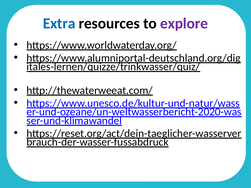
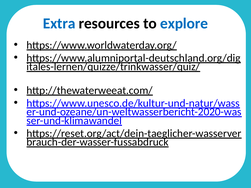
explore colour: purple -> blue
